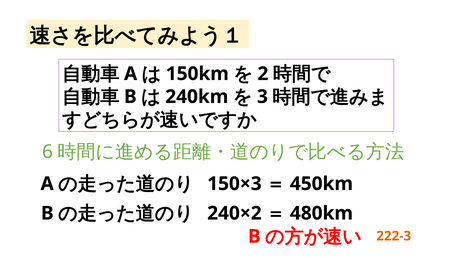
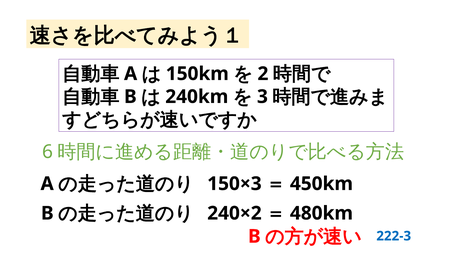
222-3 colour: orange -> blue
